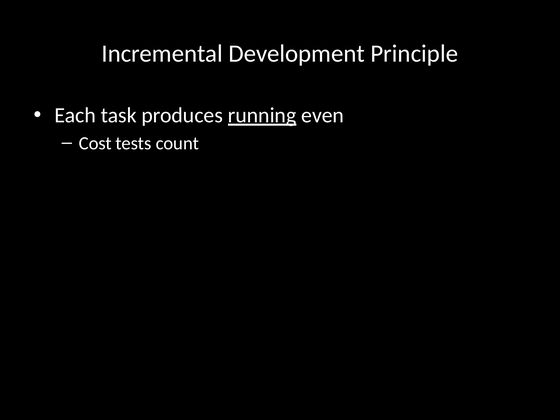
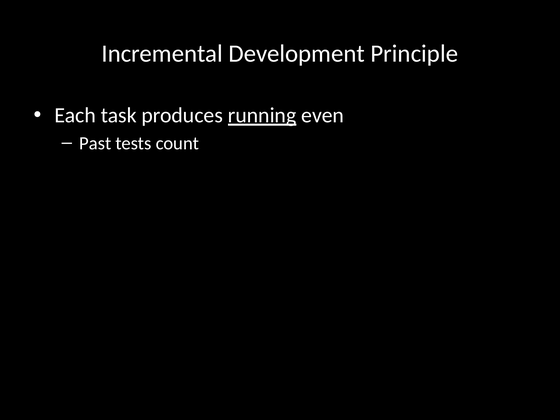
Cost: Cost -> Past
